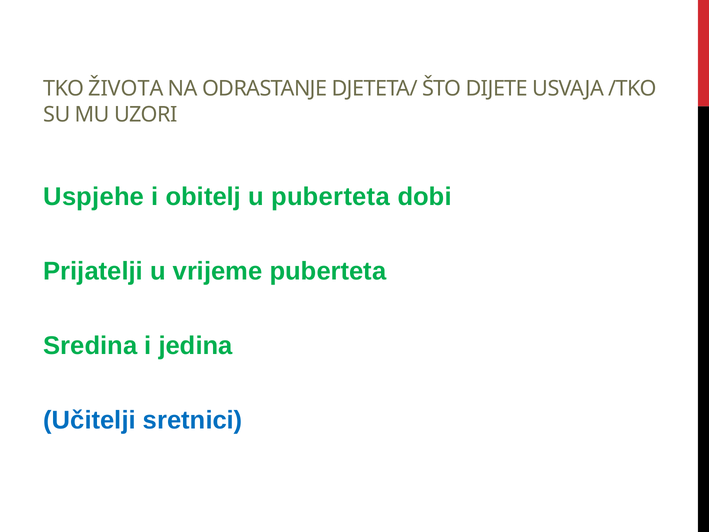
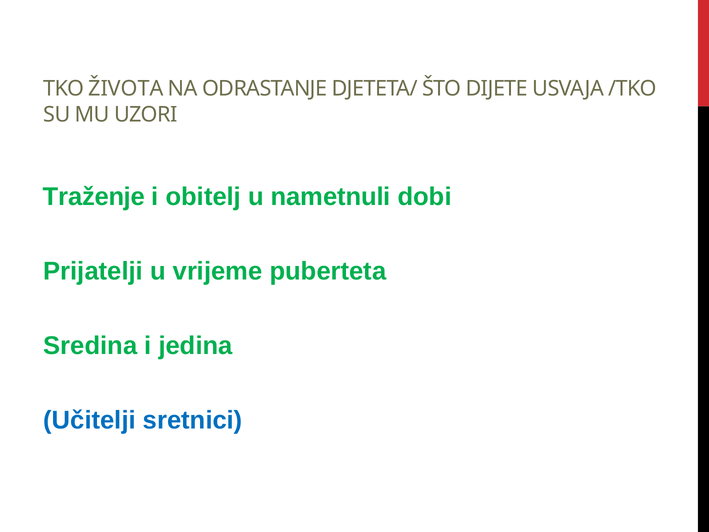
Uspjehe: Uspjehe -> Traženje
u puberteta: puberteta -> nametnuli
